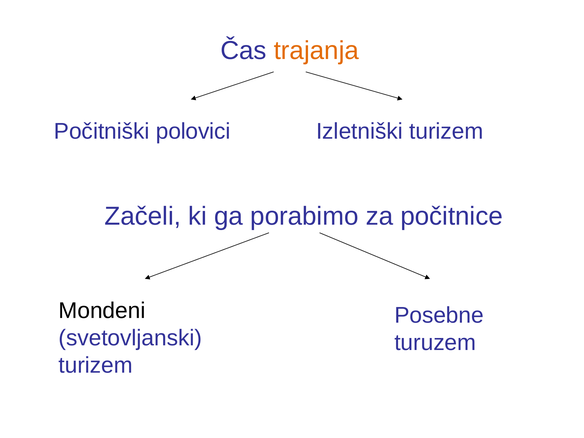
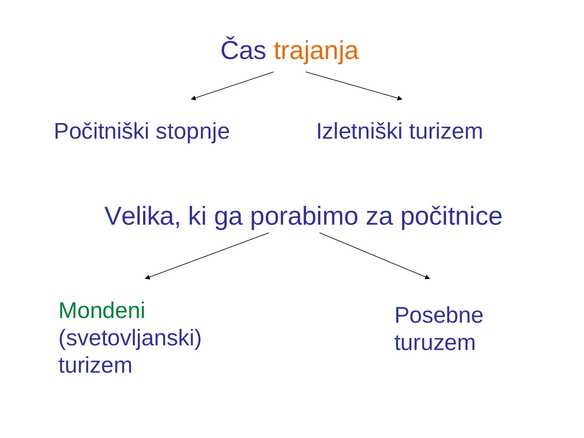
polovici: polovici -> stopnje
Začeli: Začeli -> Velika
Mondeni colour: black -> green
